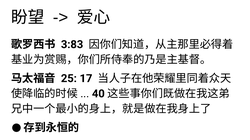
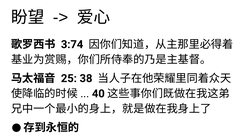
3:83: 3:83 -> 3:74
17: 17 -> 38
